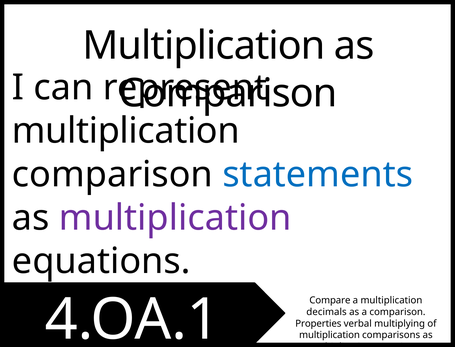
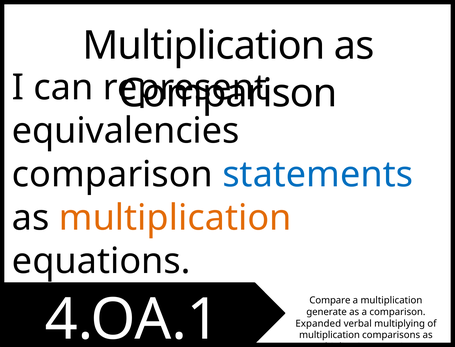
multiplication at (126, 131): multiplication -> equivalencies
multiplication at (175, 218) colour: purple -> orange
decimals: decimals -> generate
Properties: Properties -> Expanded
